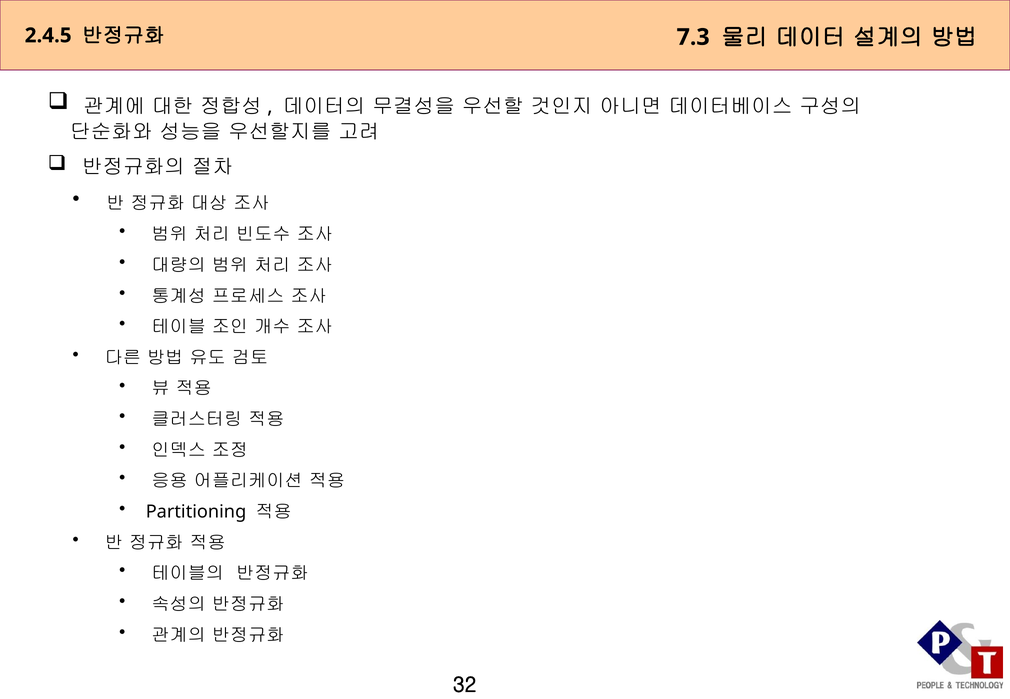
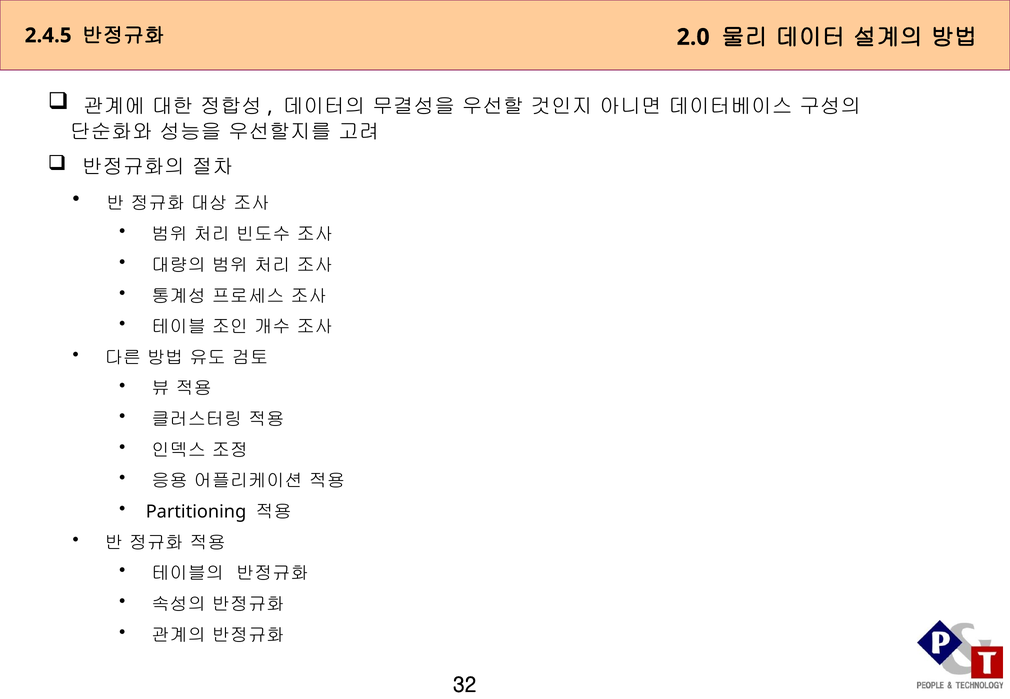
7.3: 7.3 -> 2.0
